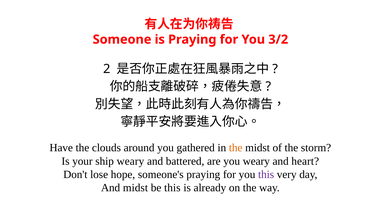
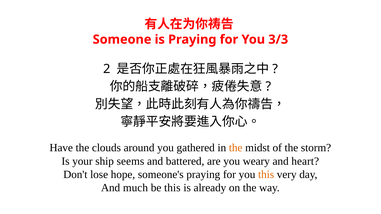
3/2: 3/2 -> 3/3
ship weary: weary -> seems
this at (266, 175) colour: purple -> orange
And midst: midst -> much
